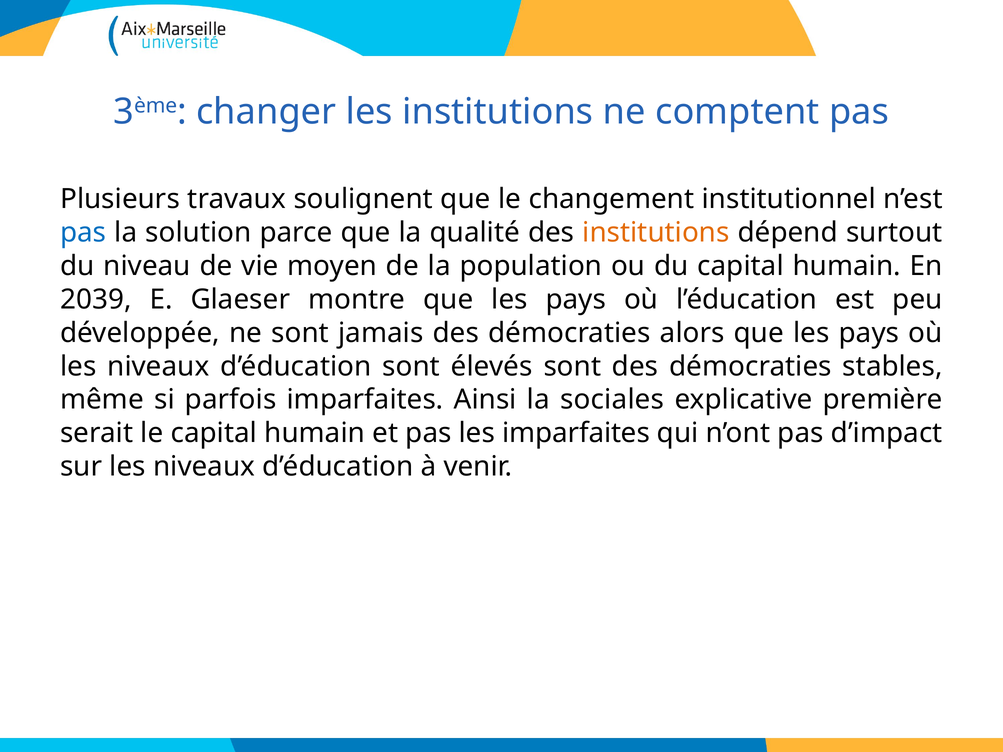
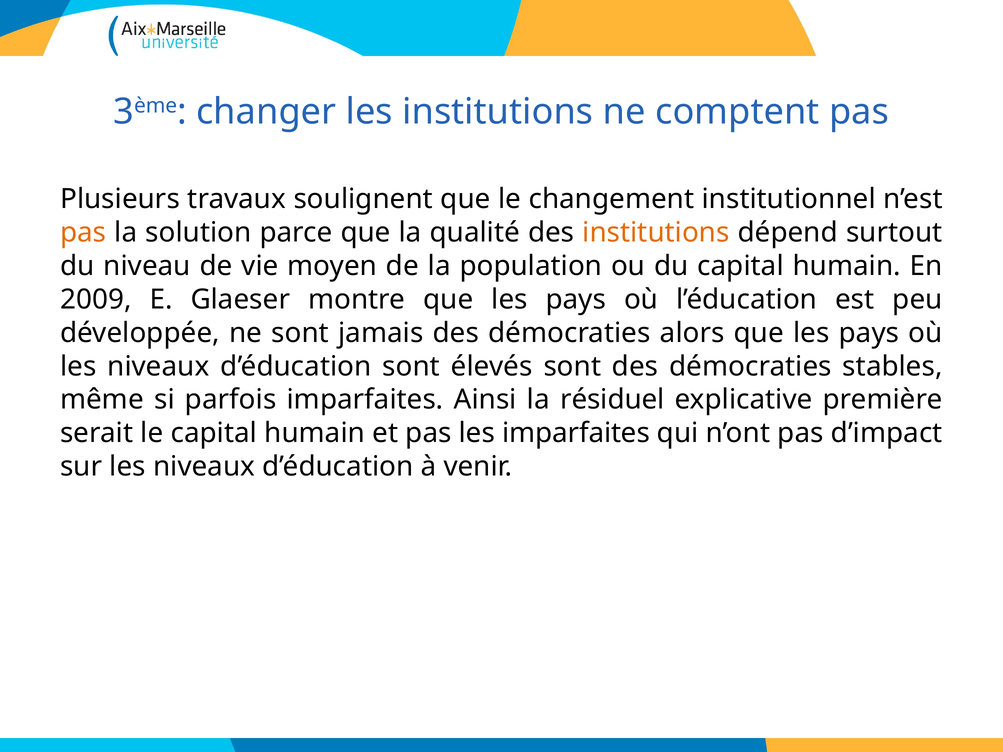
pas at (83, 233) colour: blue -> orange
2039: 2039 -> 2009
sociales: sociales -> résiduel
